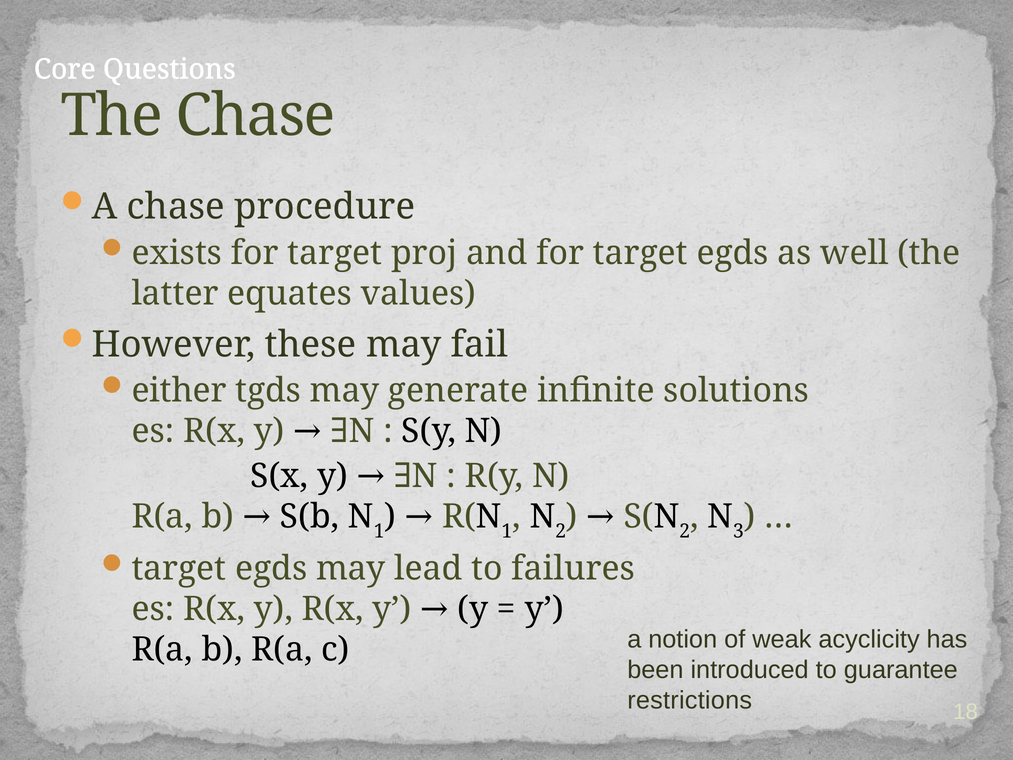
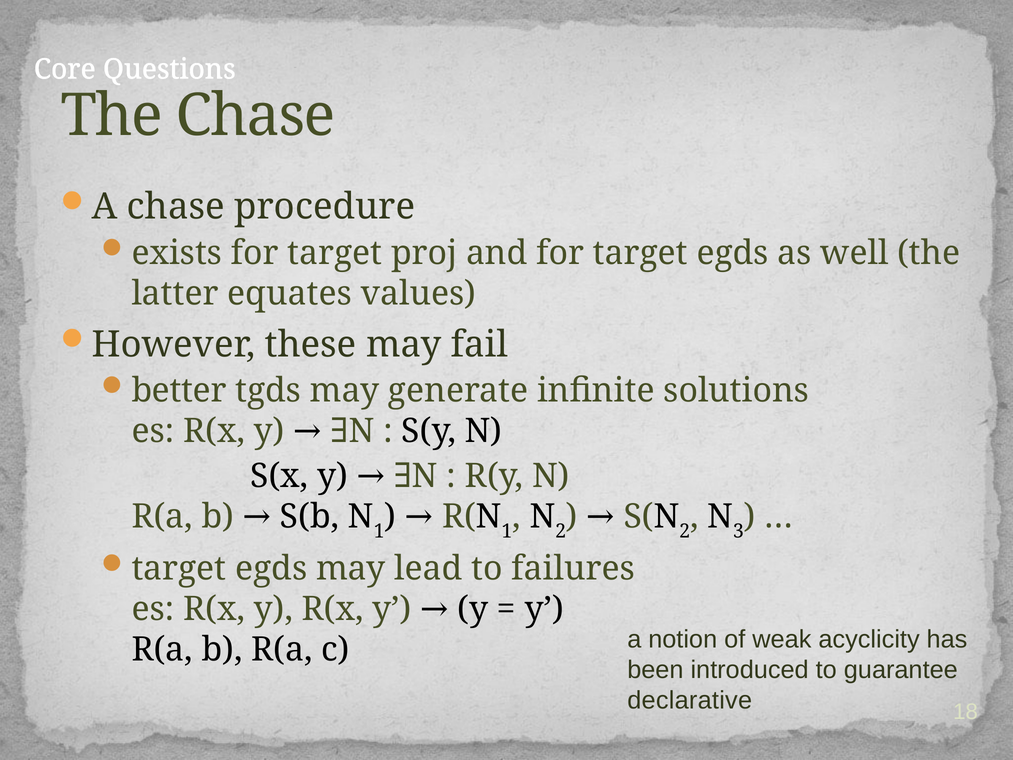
either: either -> better
restrictions: restrictions -> declarative
